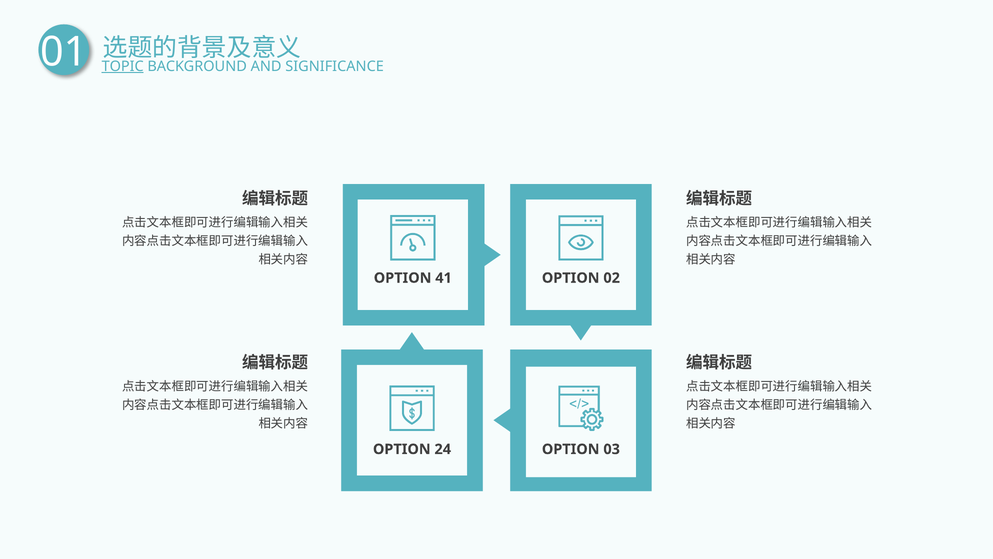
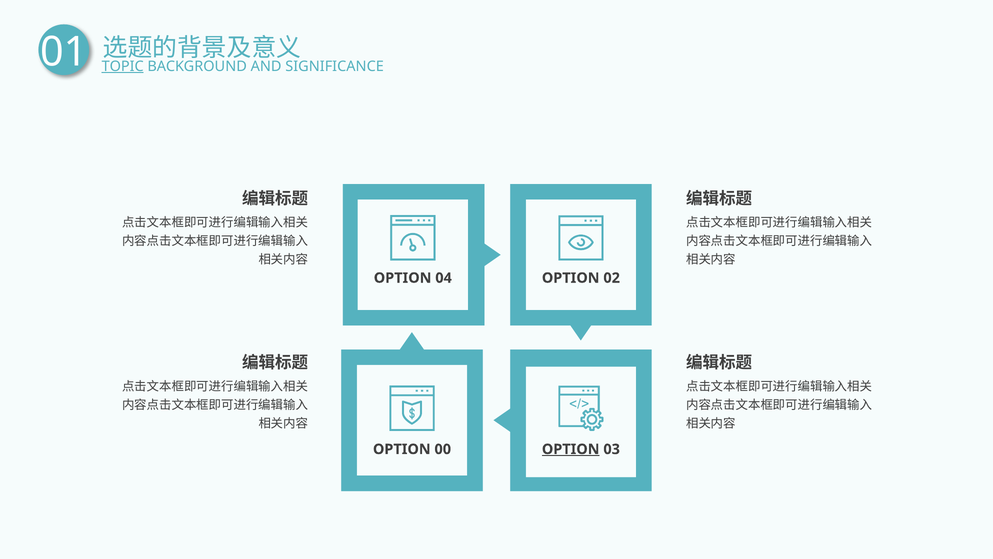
41: 41 -> 04
24: 24 -> 00
OPTION at (571, 449) underline: none -> present
